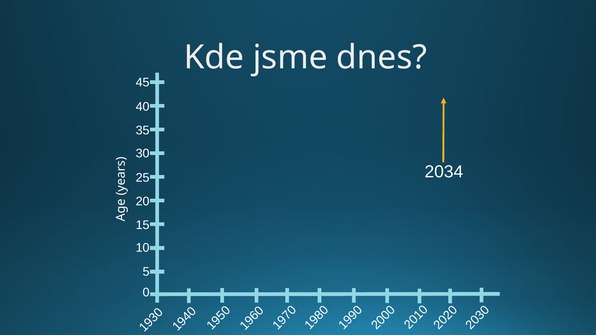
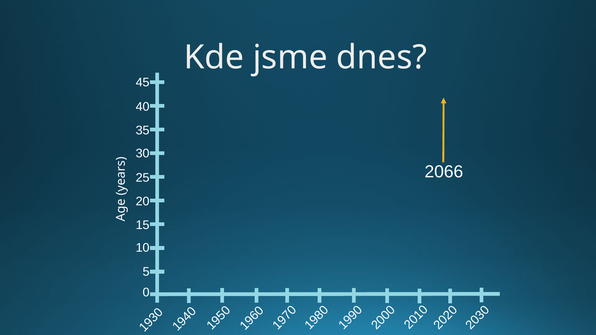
2034: 2034 -> 2066
